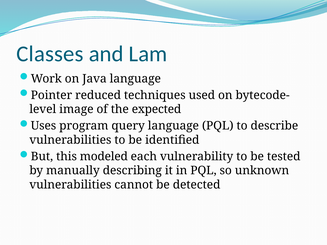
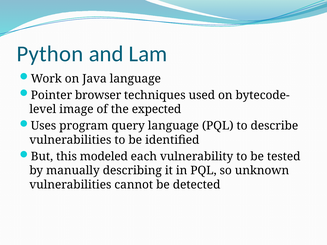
Classes: Classes -> Python
reduced: reduced -> browser
